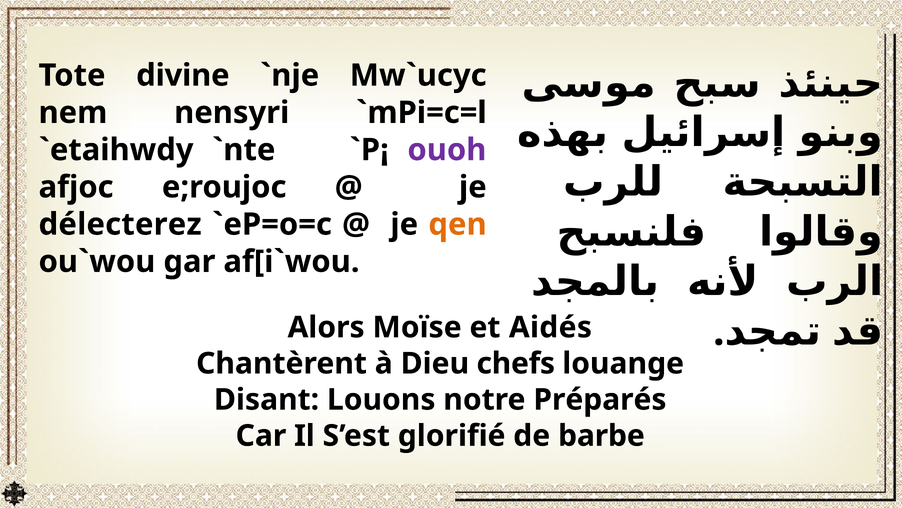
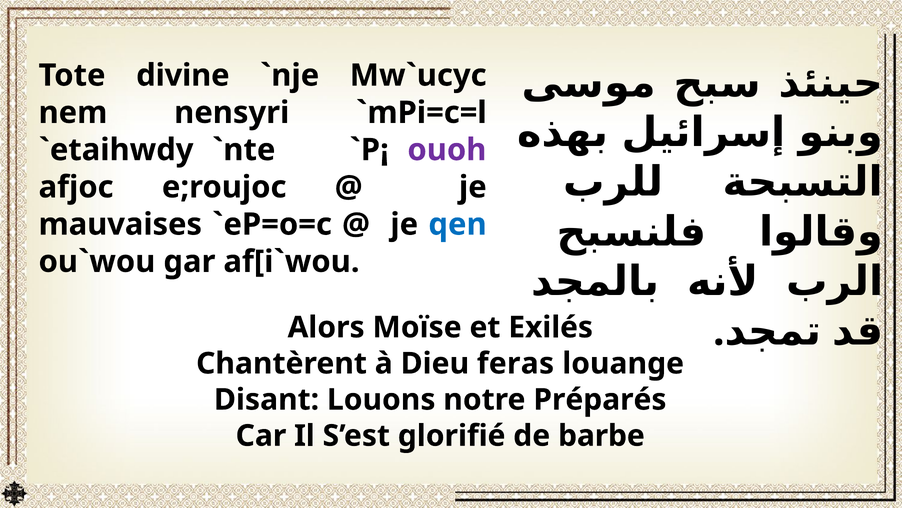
délecterez: délecterez -> mauvaises
qen colour: orange -> blue
Aidés: Aidés -> Exilés
chefs: chefs -> feras
